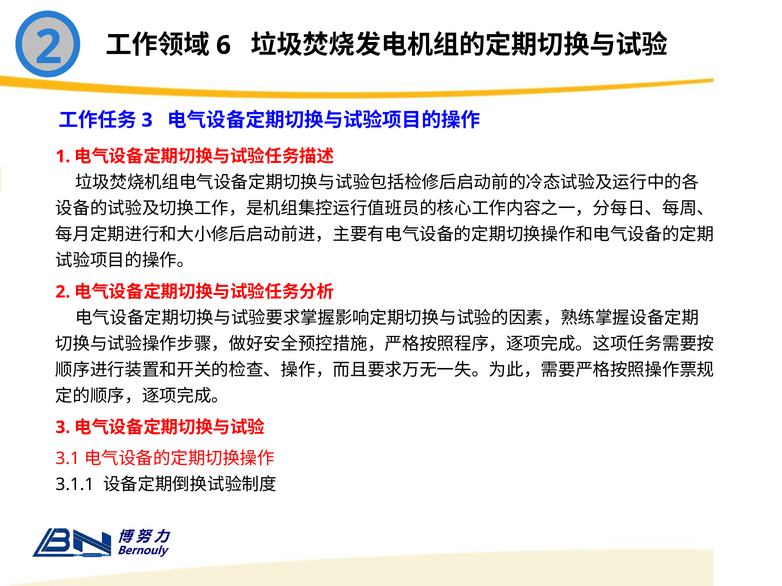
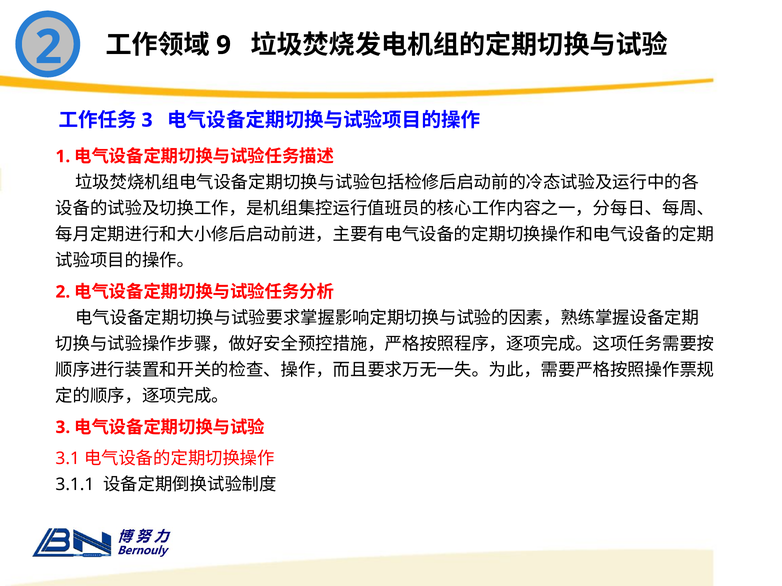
6: 6 -> 9
